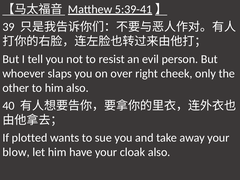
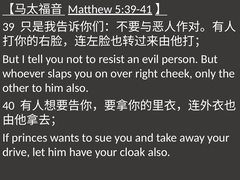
plotted: plotted -> princes
blow: blow -> drive
